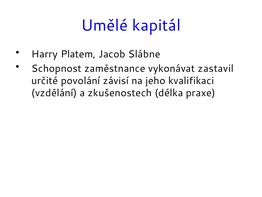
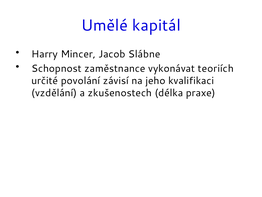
Platem: Platem -> Mincer
zastavil: zastavil -> teoriích
